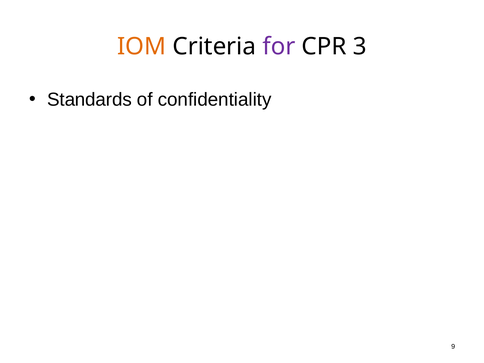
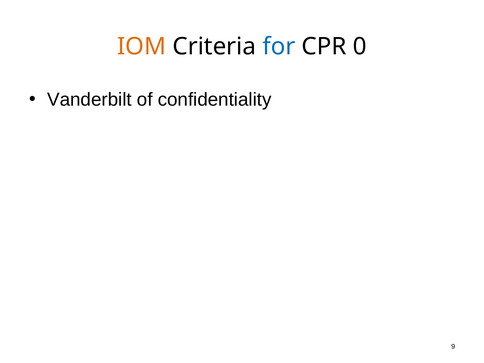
for colour: purple -> blue
3: 3 -> 0
Standards: Standards -> Vanderbilt
